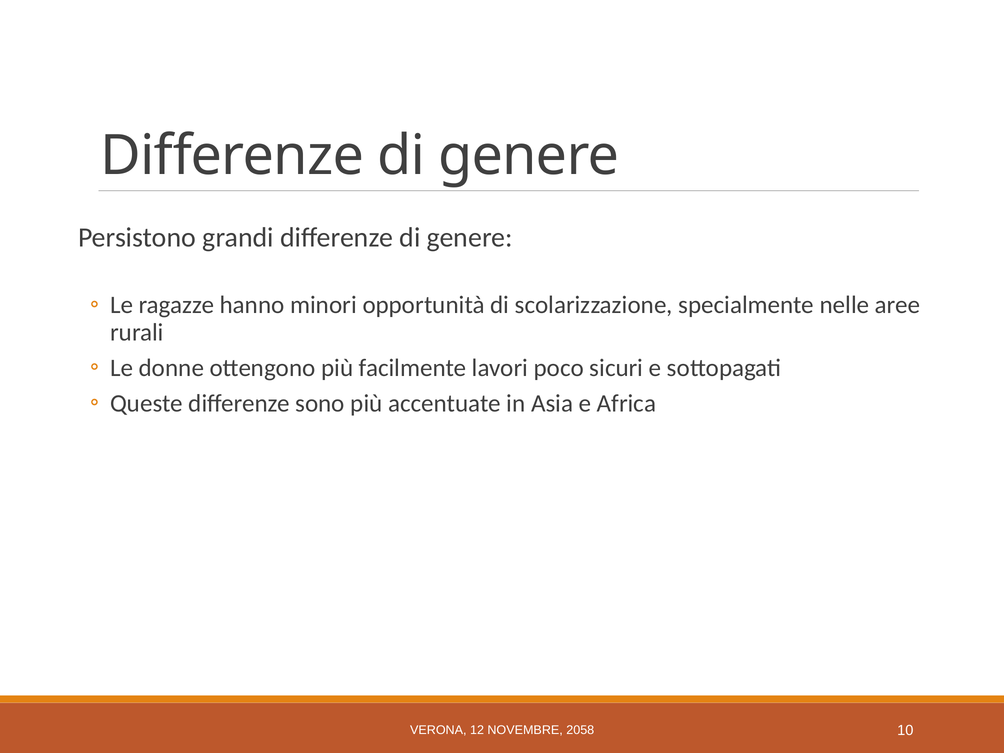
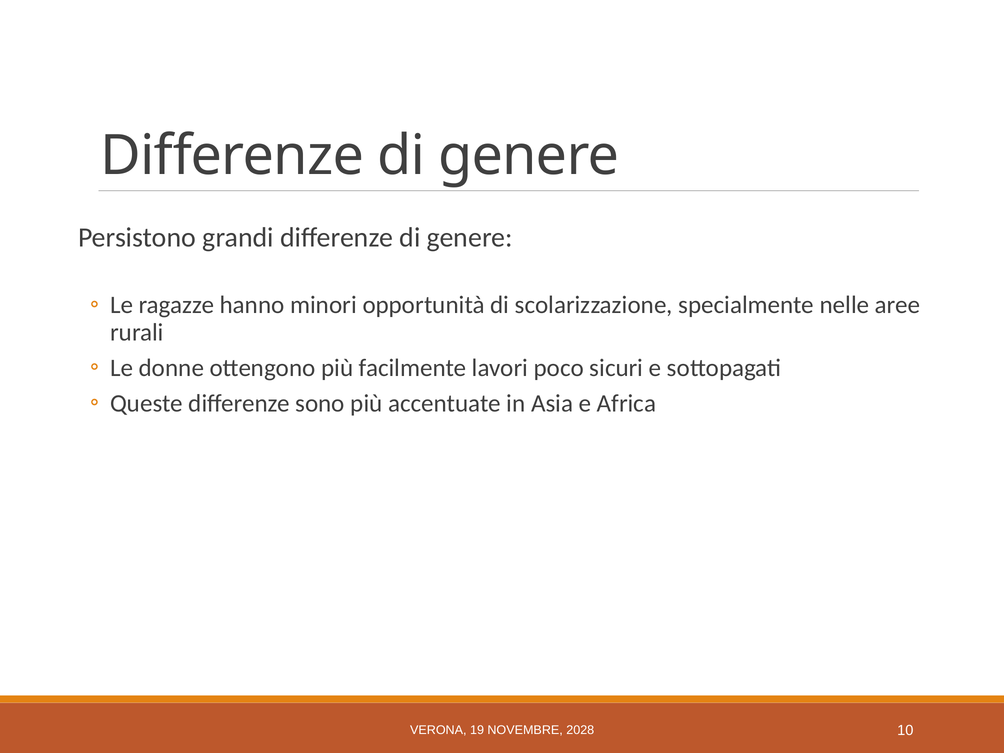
12: 12 -> 19
2058: 2058 -> 2028
